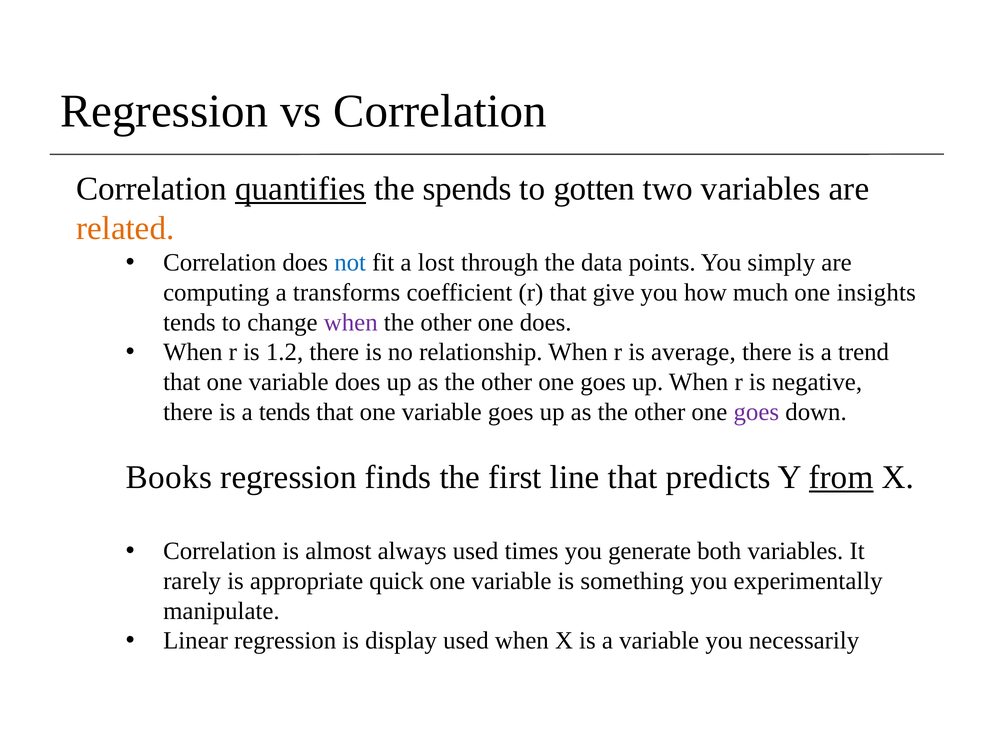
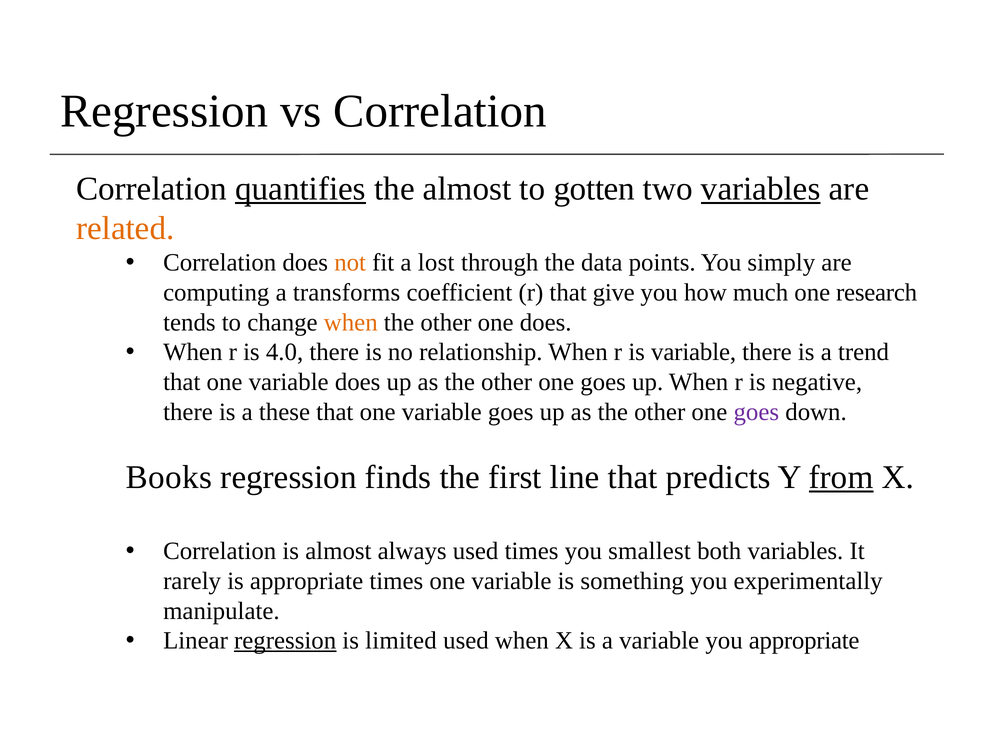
the spends: spends -> almost
variables at (761, 189) underline: none -> present
not colour: blue -> orange
insights: insights -> research
when at (351, 322) colour: purple -> orange
1.2: 1.2 -> 4.0
is average: average -> variable
a tends: tends -> these
generate: generate -> smallest
appropriate quick: quick -> times
regression at (285, 641) underline: none -> present
display: display -> limited
you necessarily: necessarily -> appropriate
